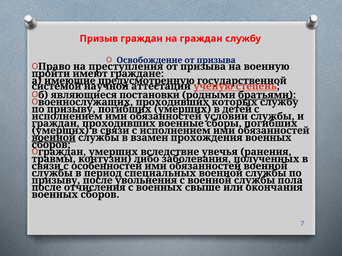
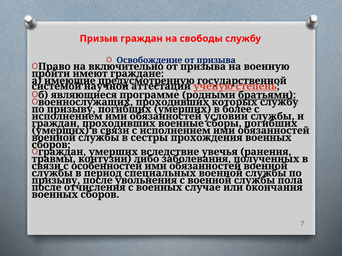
на граждан: граждан -> свободы
преступления: преступления -> включительно
постановки: постановки -> программе
детей: детей -> более
военной at (54, 138) underline: present -> none
взамен: взамен -> сестры
свыше: свыше -> случае
